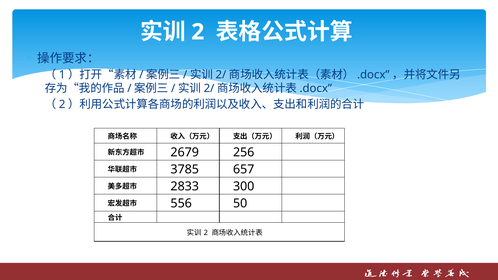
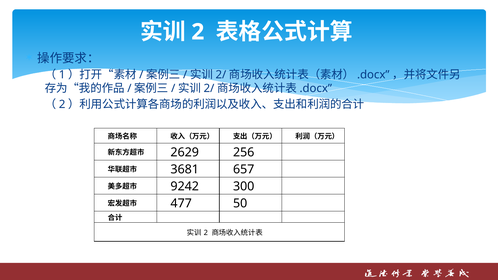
2679: 2679 -> 2629
3785: 3785 -> 3681
2833: 2833 -> 9242
556: 556 -> 477
